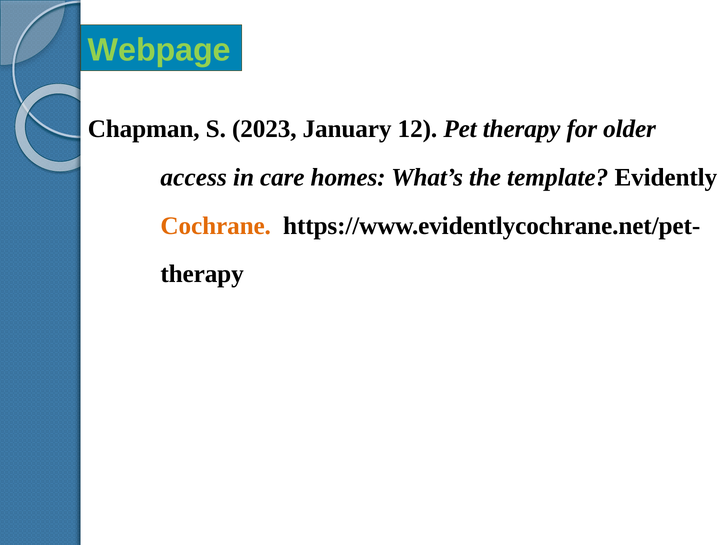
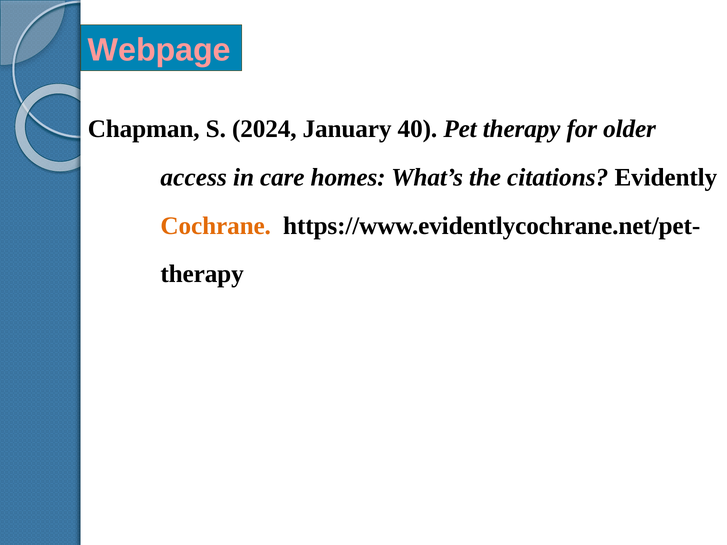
Webpage colour: light green -> pink
2023: 2023 -> 2024
12: 12 -> 40
template: template -> citations
